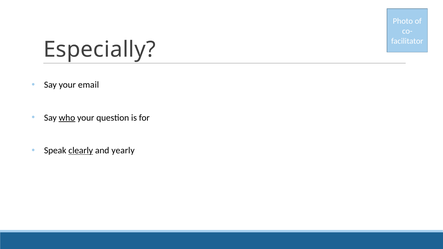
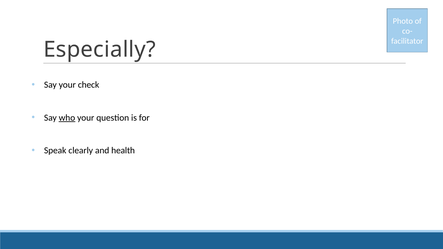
email: email -> check
clearly underline: present -> none
yearly: yearly -> health
